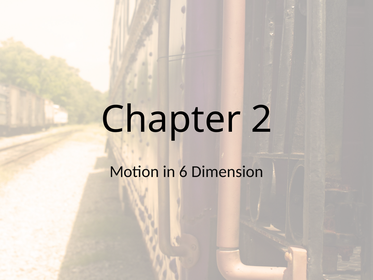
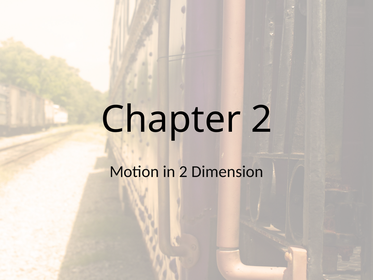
in 6: 6 -> 2
